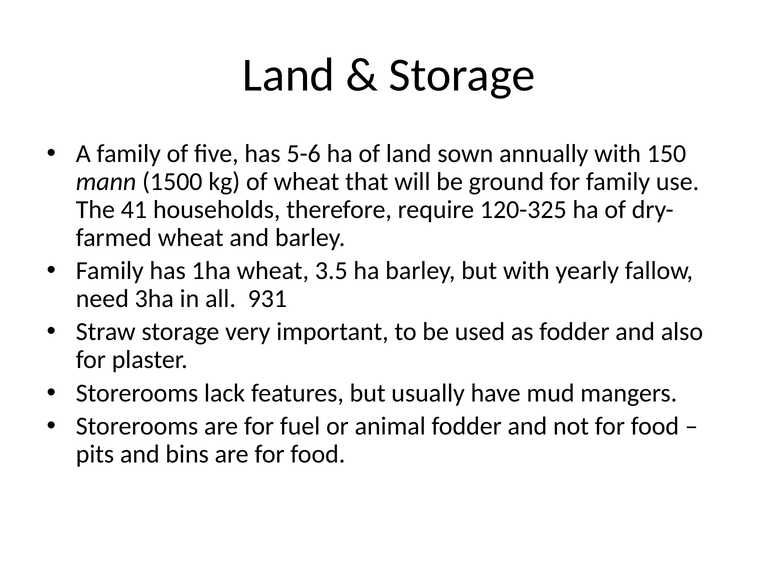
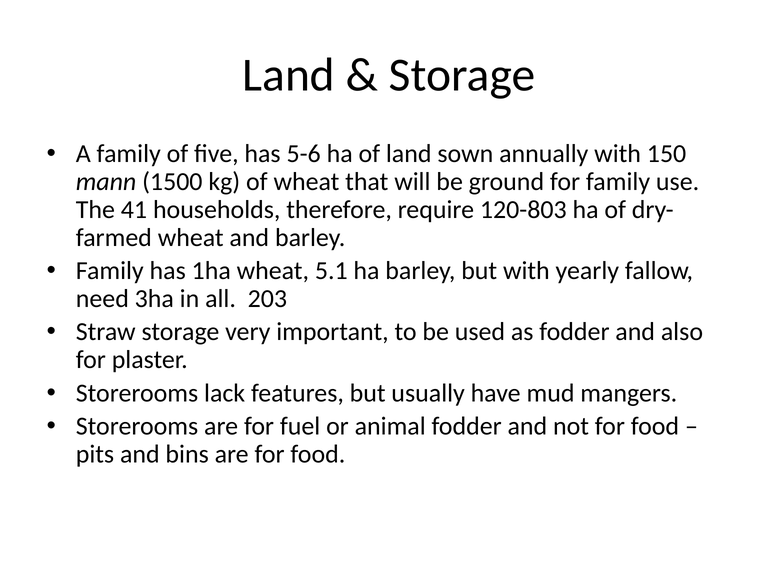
120-325: 120-325 -> 120-803
3.5: 3.5 -> 5.1
931: 931 -> 203
